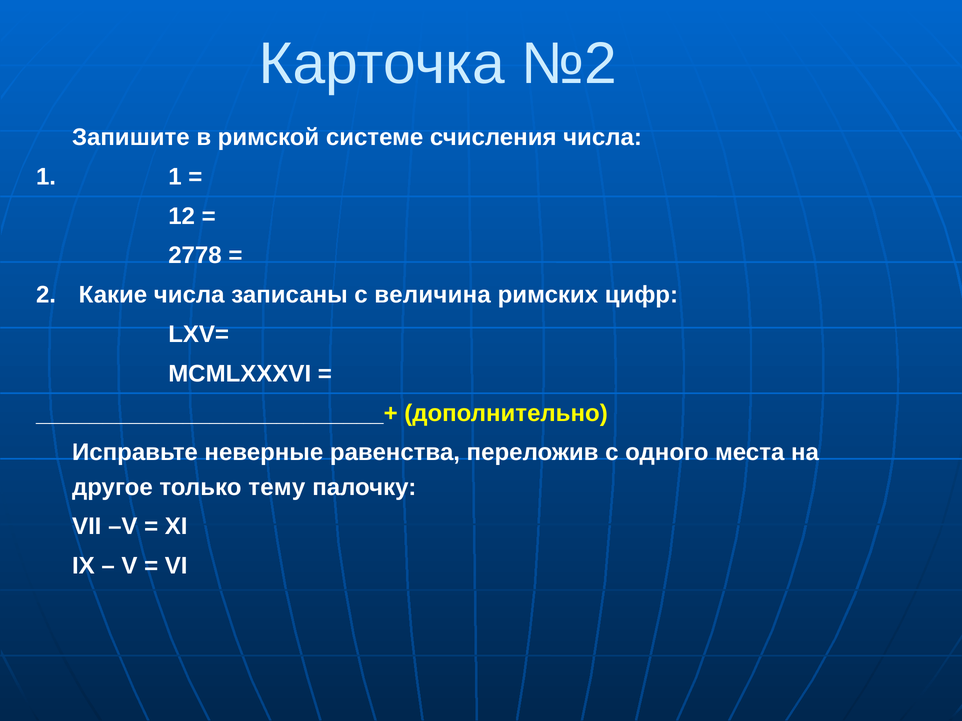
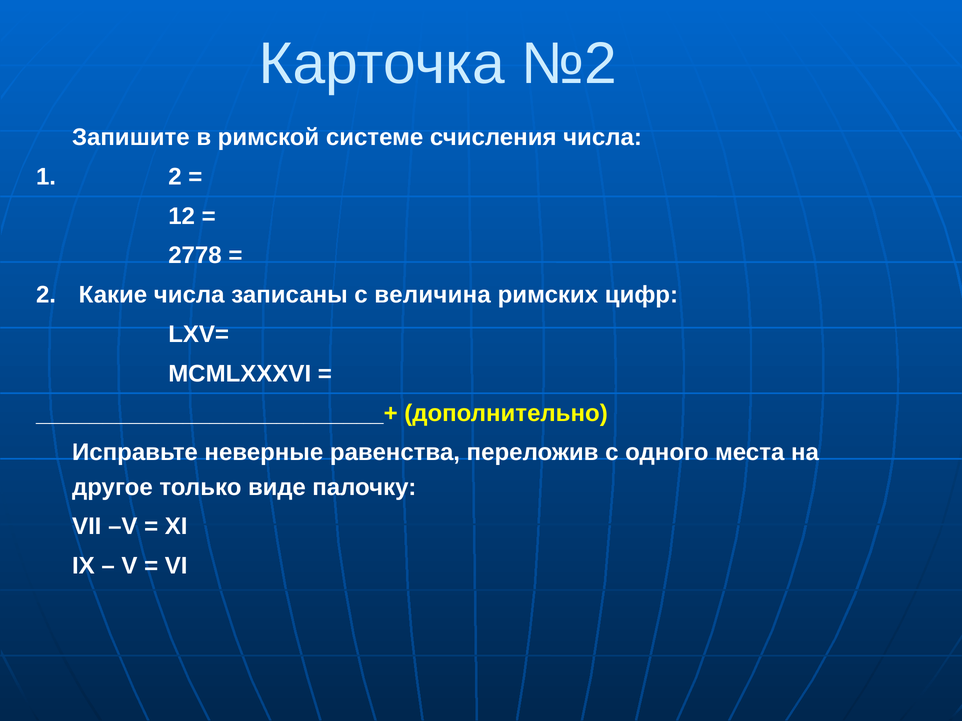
1 1: 1 -> 2
тему: тему -> виде
